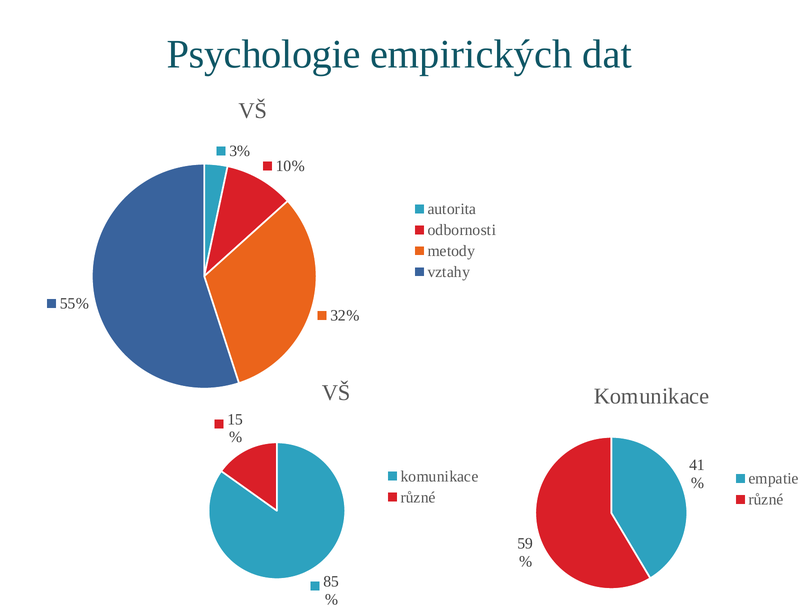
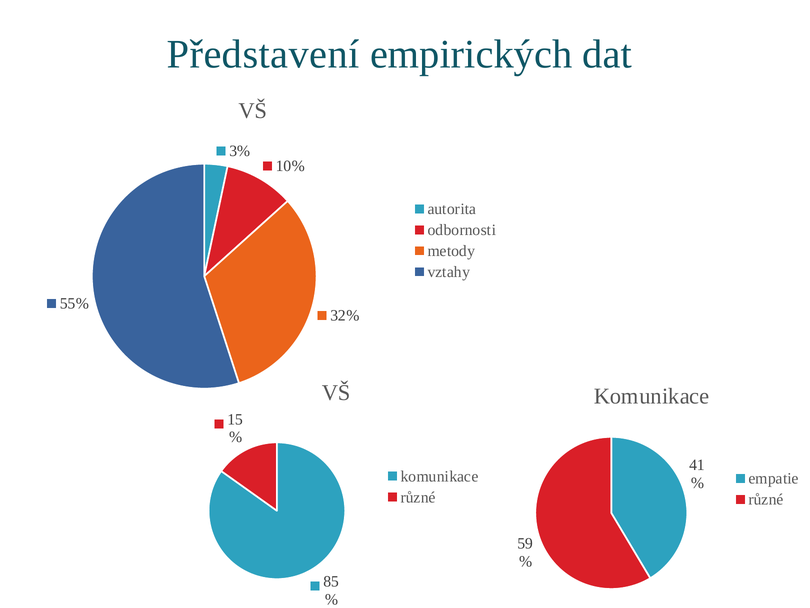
Psychologie: Psychologie -> Představení
